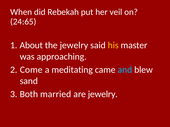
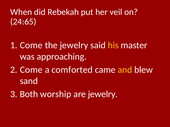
About at (31, 45): About -> Come
meditating: meditating -> comforted
and colour: light blue -> yellow
married: married -> worship
